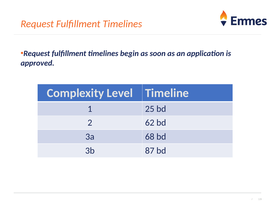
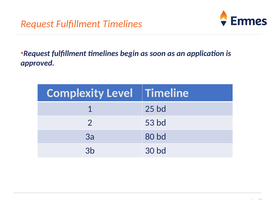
62: 62 -> 53
68: 68 -> 80
87: 87 -> 30
